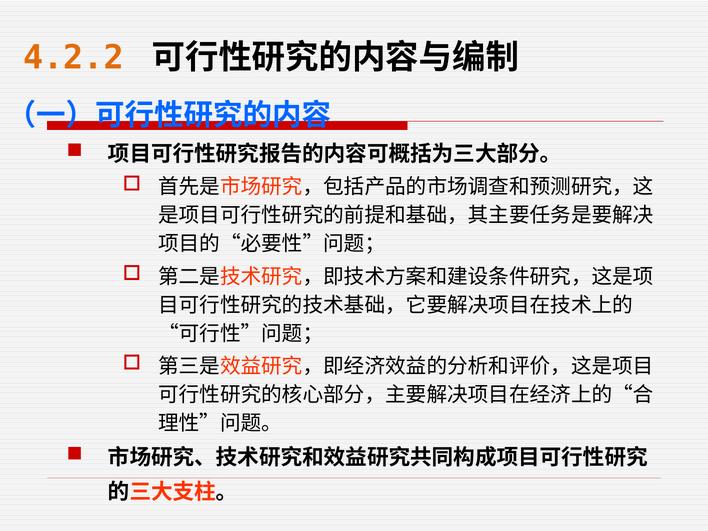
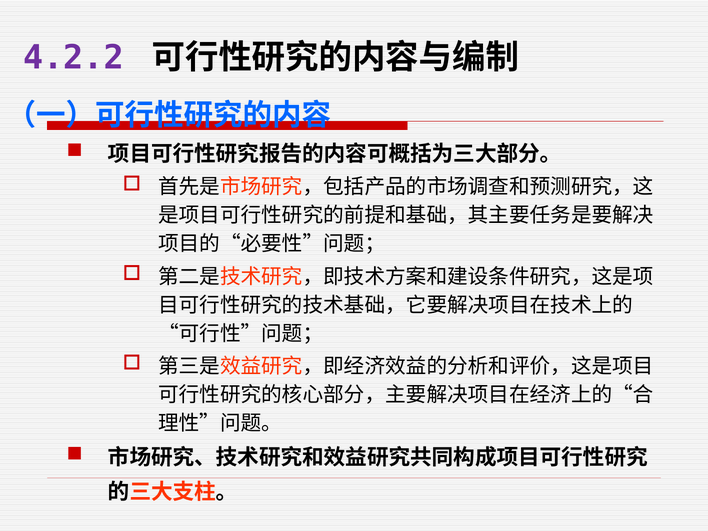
4.2.2 colour: orange -> purple
